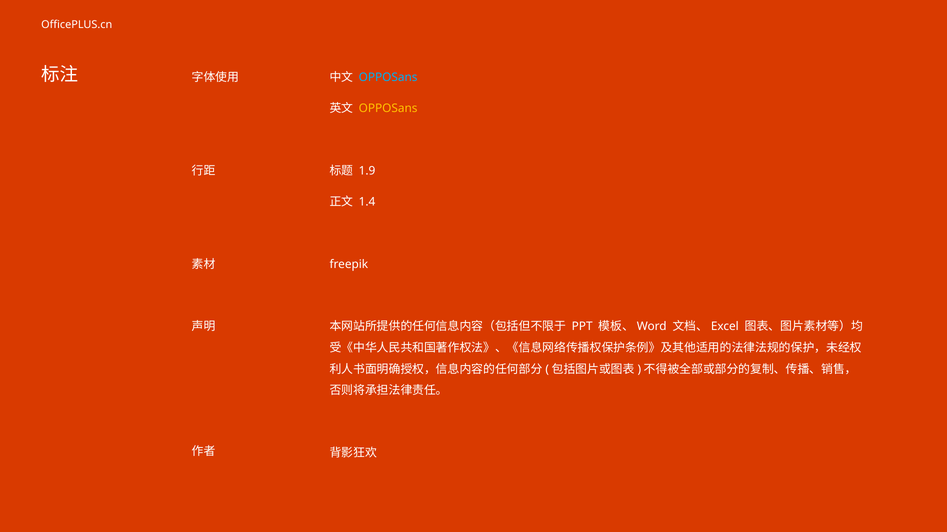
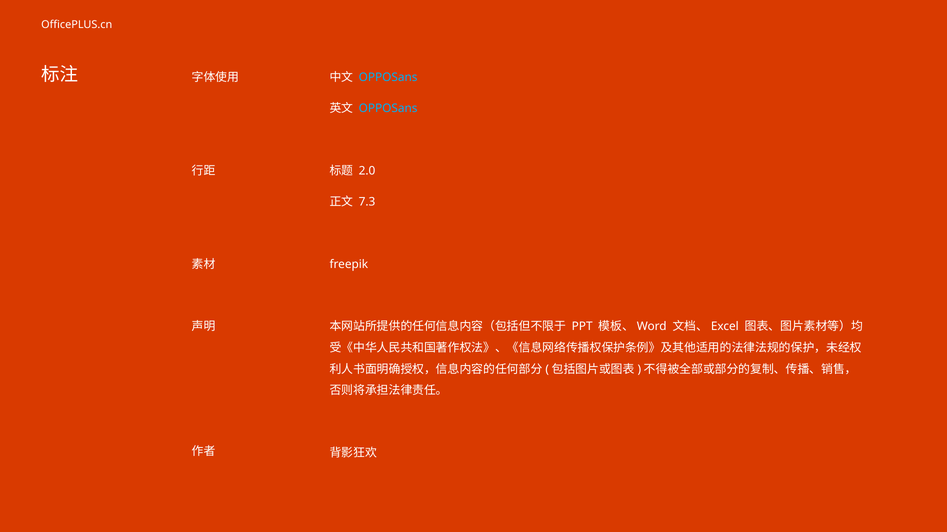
OPPOSans at (388, 109) colour: yellow -> light blue
1.9: 1.9 -> 2.0
1.4: 1.4 -> 7.3
